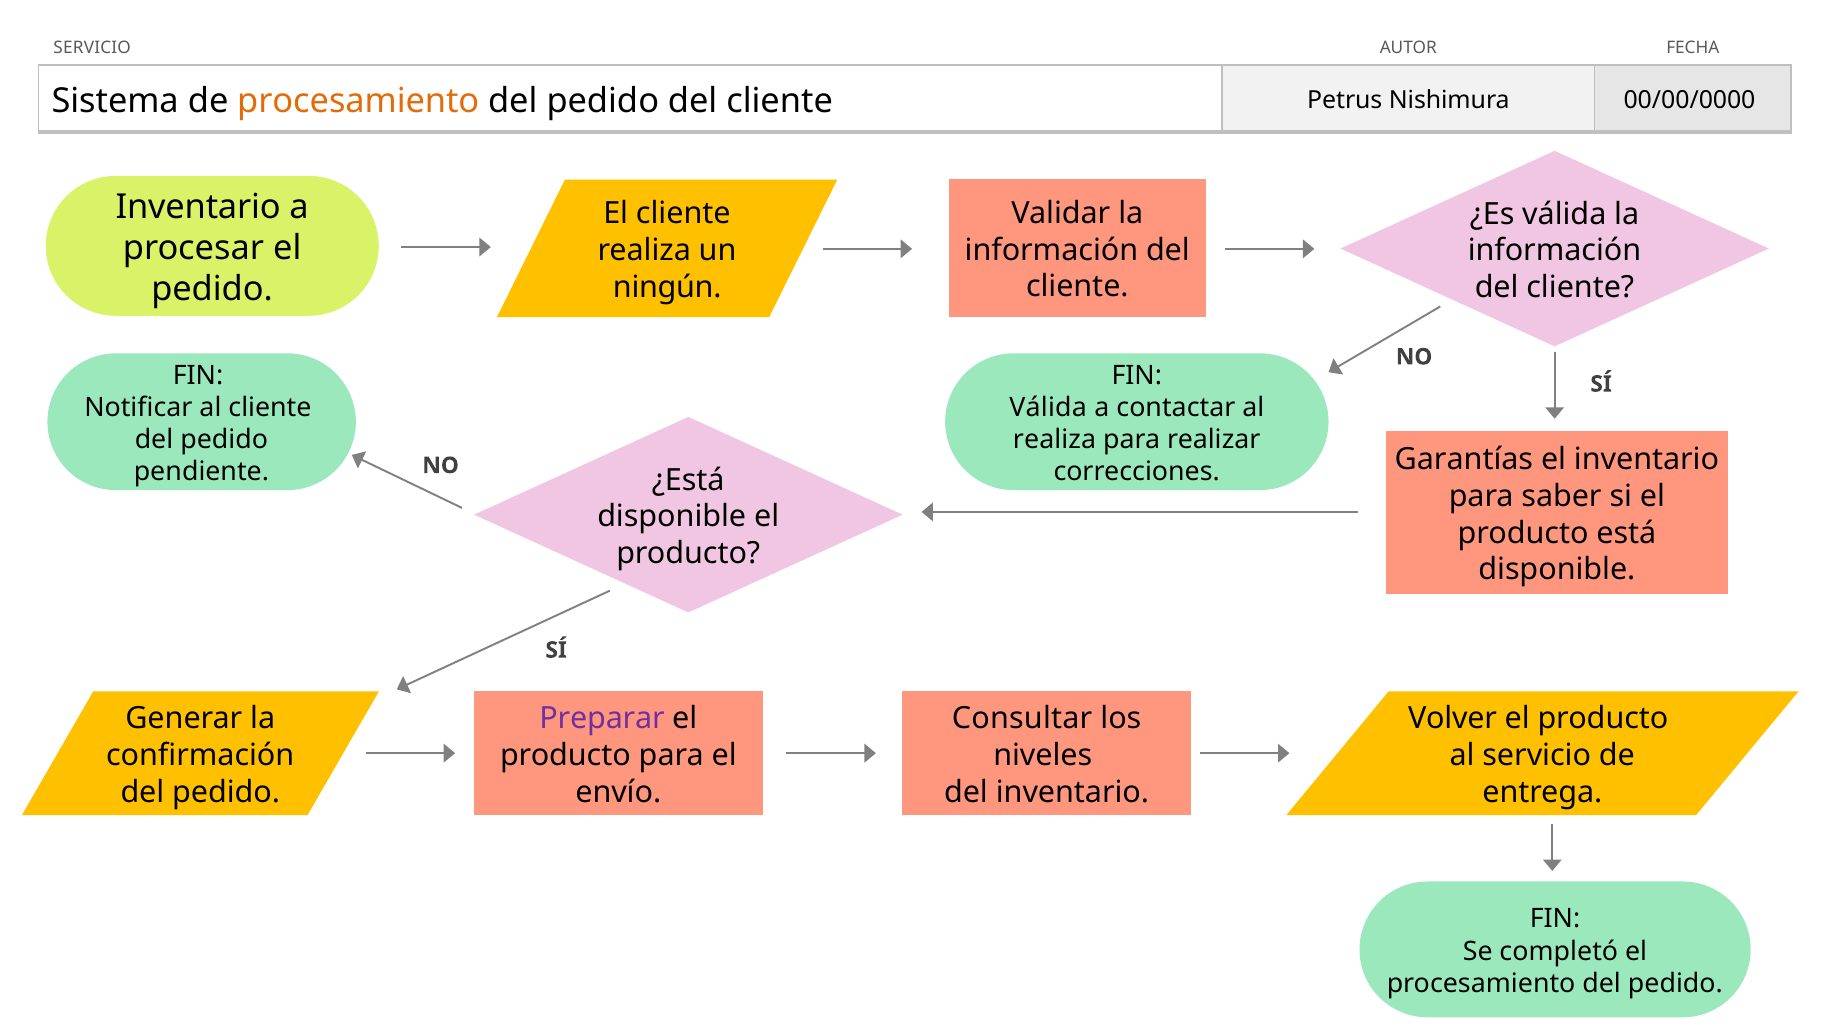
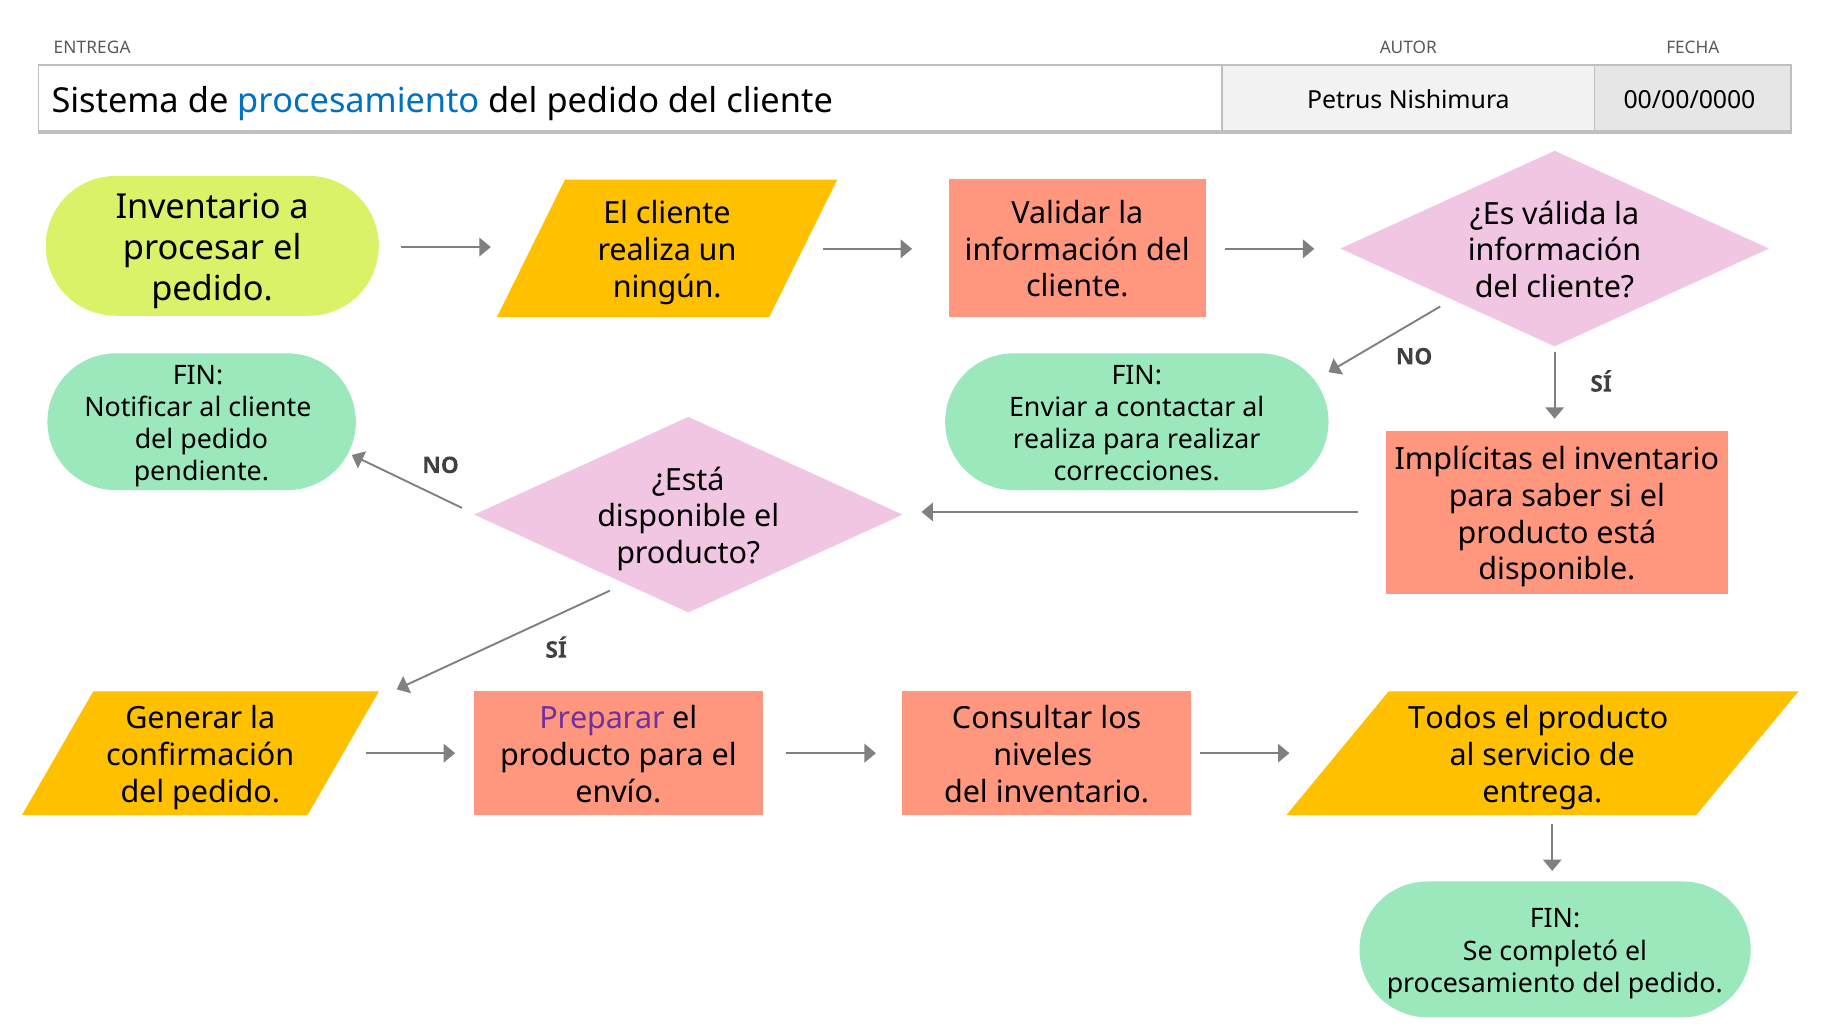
SERVICIO at (92, 47): SERVICIO -> ENTREGA
procesamiento at (358, 101) colour: orange -> blue
Válida at (1048, 408): Válida -> Enviar
Garantías: Garantías -> Implícitas
Volver: Volver -> Todos
